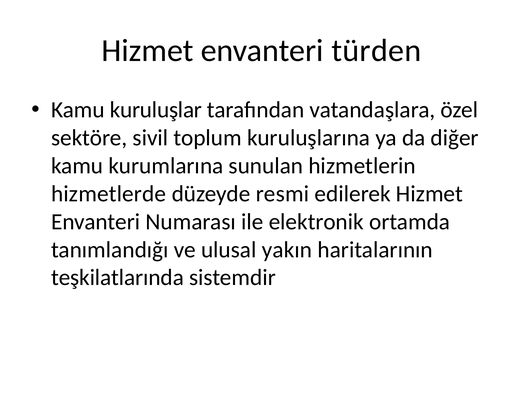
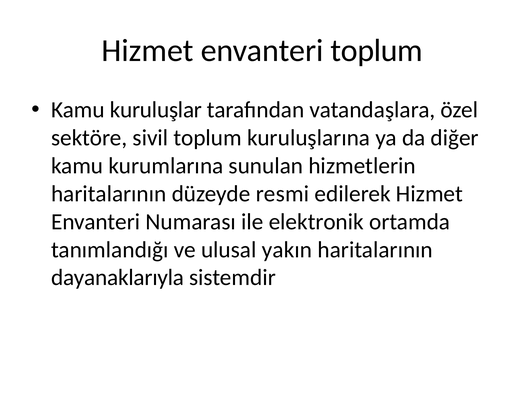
envanteri türden: türden -> toplum
hizmetlerde at (109, 194): hizmetlerde -> haritalarının
teşkilatlarında: teşkilatlarında -> dayanaklarıyla
